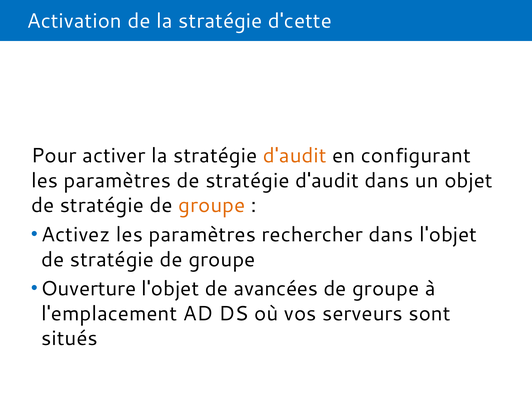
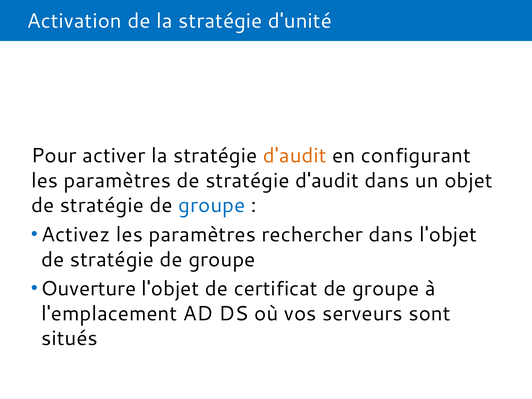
d'cette: d'cette -> d'unité
groupe at (212, 205) colour: orange -> blue
avancées: avancées -> certificat
